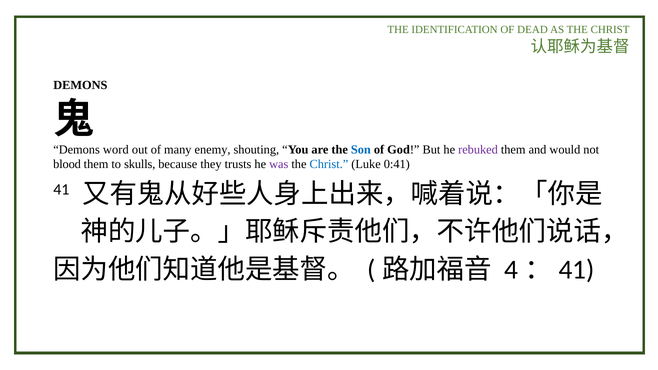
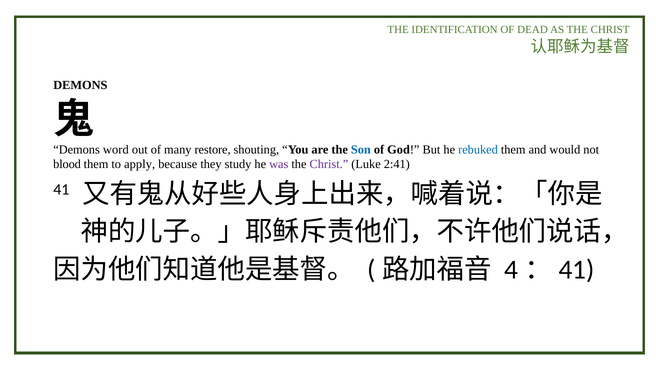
enemy: enemy -> restore
rebuked colour: purple -> blue
skulls: skulls -> apply
trusts: trusts -> study
Christ at (329, 164) colour: blue -> purple
0:41: 0:41 -> 2:41
